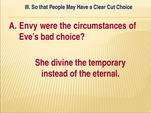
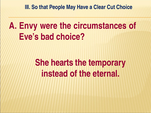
divine: divine -> hearts
